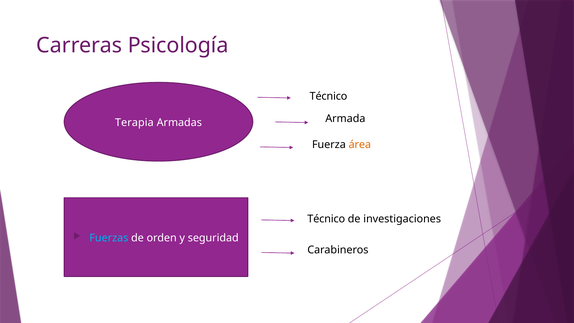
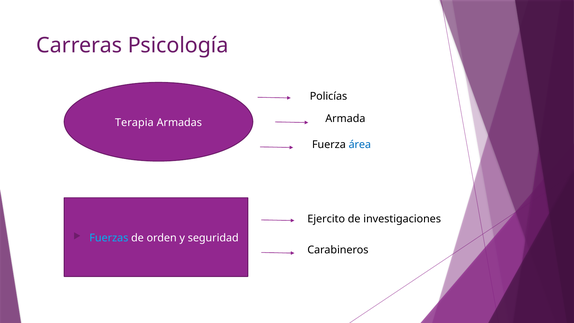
Técnico at (328, 96): Técnico -> Policías
área colour: orange -> blue
Técnico at (326, 219): Técnico -> Ejercito
